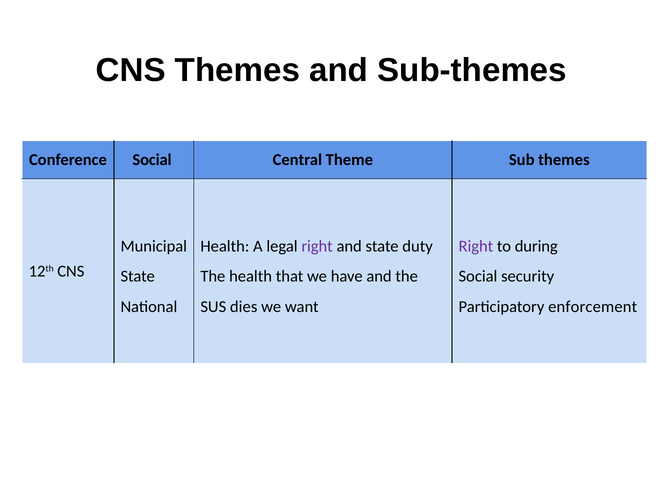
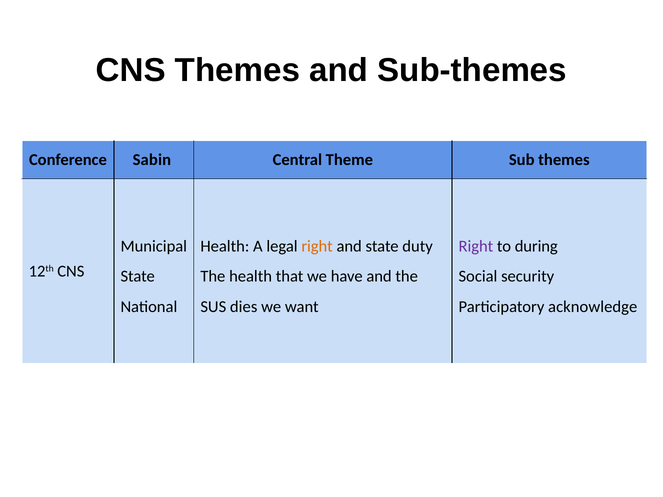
Conference Social: Social -> Sabin
right at (317, 246) colour: purple -> orange
enforcement: enforcement -> acknowledge
